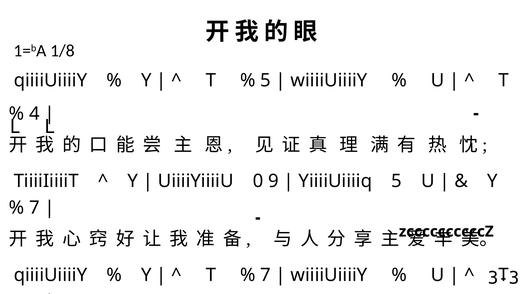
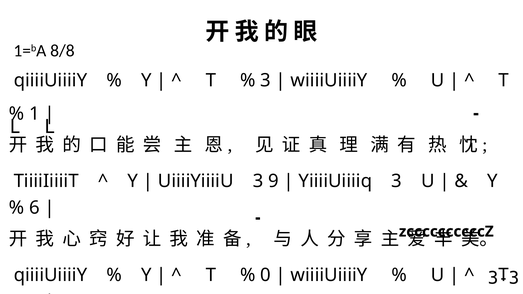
1/8: 1/8 -> 8/8
5 at (266, 80): 5 -> 3
4 at (34, 114): 4 -> 1
UiiiiYiiiiU 0: 0 -> 3
YiiiiUiiiiq 5: 5 -> 3
7 at (34, 208): 7 -> 6
7 at (266, 275): 7 -> 0
